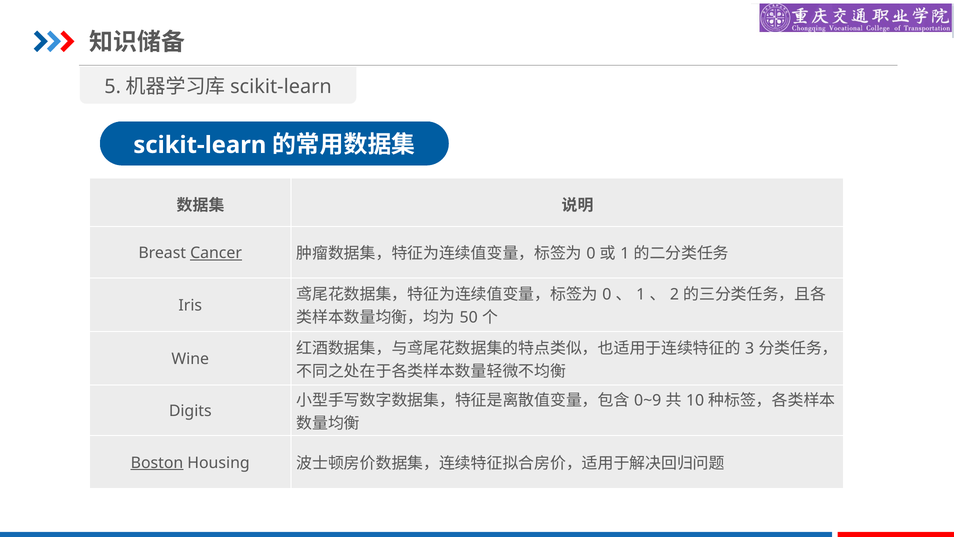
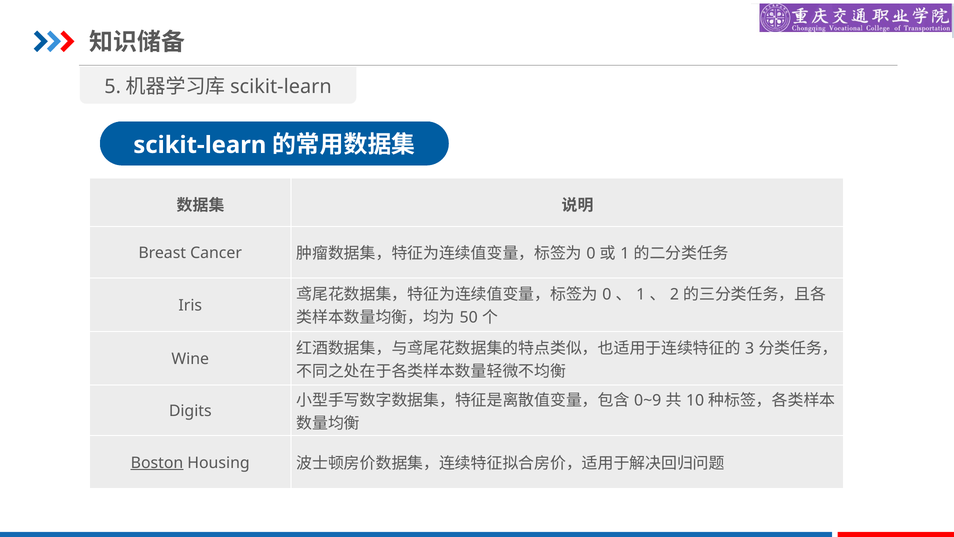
Cancer underline: present -> none
